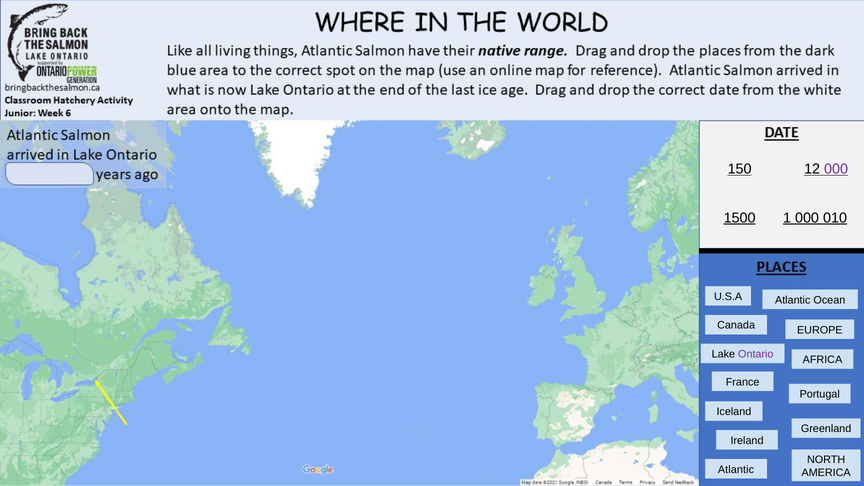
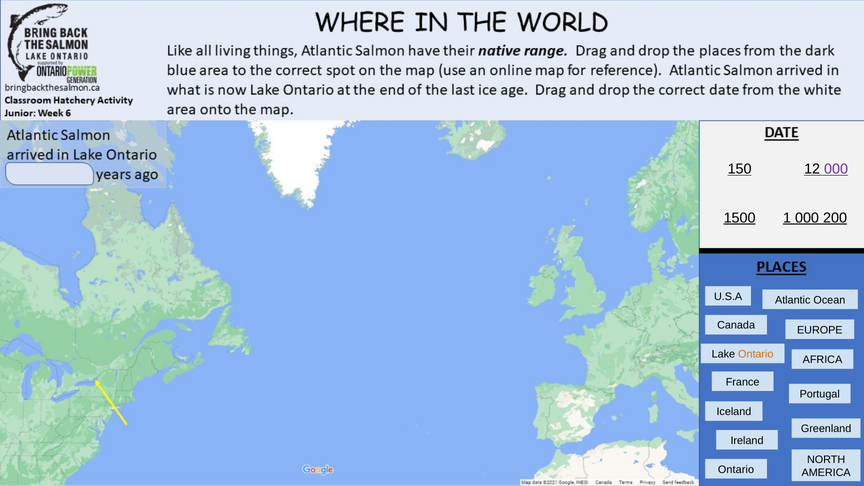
010: 010 -> 200
Ontario at (756, 354) colour: purple -> orange
Atlantic at (736, 469): Atlantic -> Ontario
